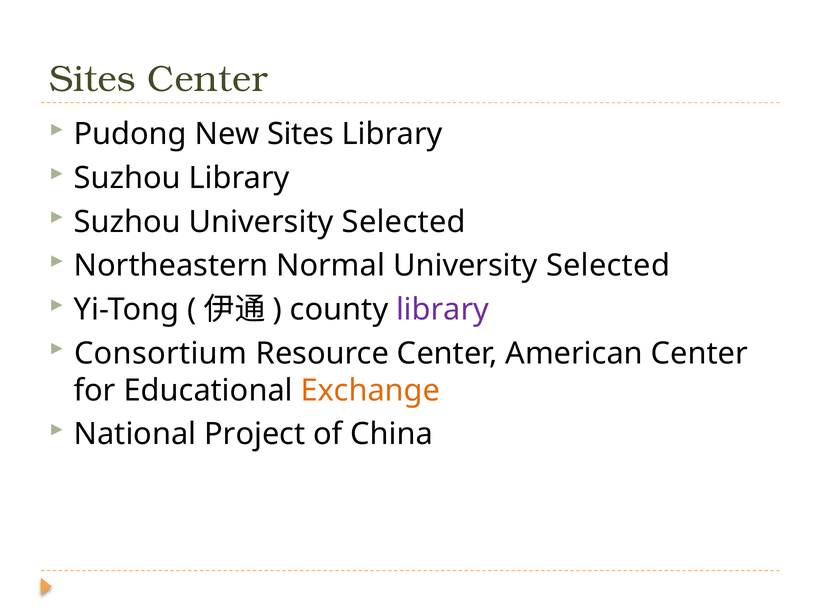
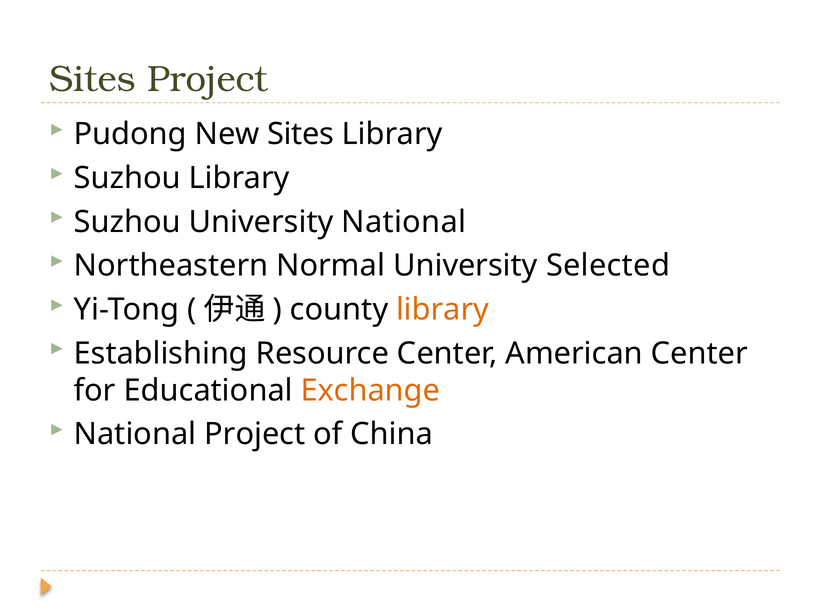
Sites Center: Center -> Project
Suzhou University Selected: Selected -> National
library at (443, 309) colour: purple -> orange
Consortium: Consortium -> Establishing
